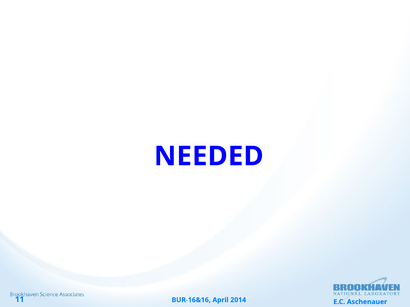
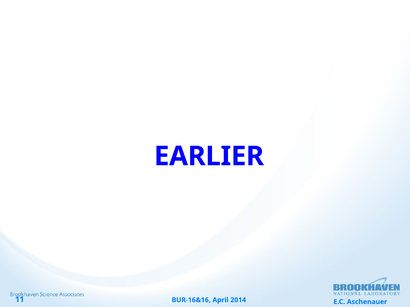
NEEDED: NEEDED -> EARLIER
